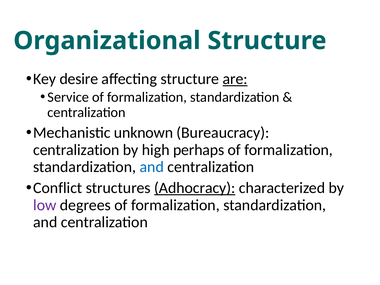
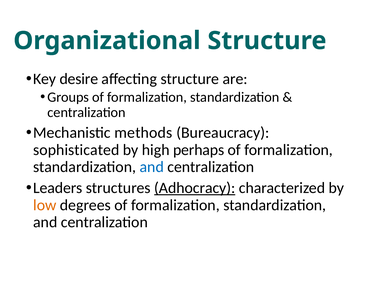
are underline: present -> none
Service: Service -> Groups
unknown: unknown -> methods
centralization at (76, 150): centralization -> sophisticated
Conflict: Conflict -> Leaders
low colour: purple -> orange
